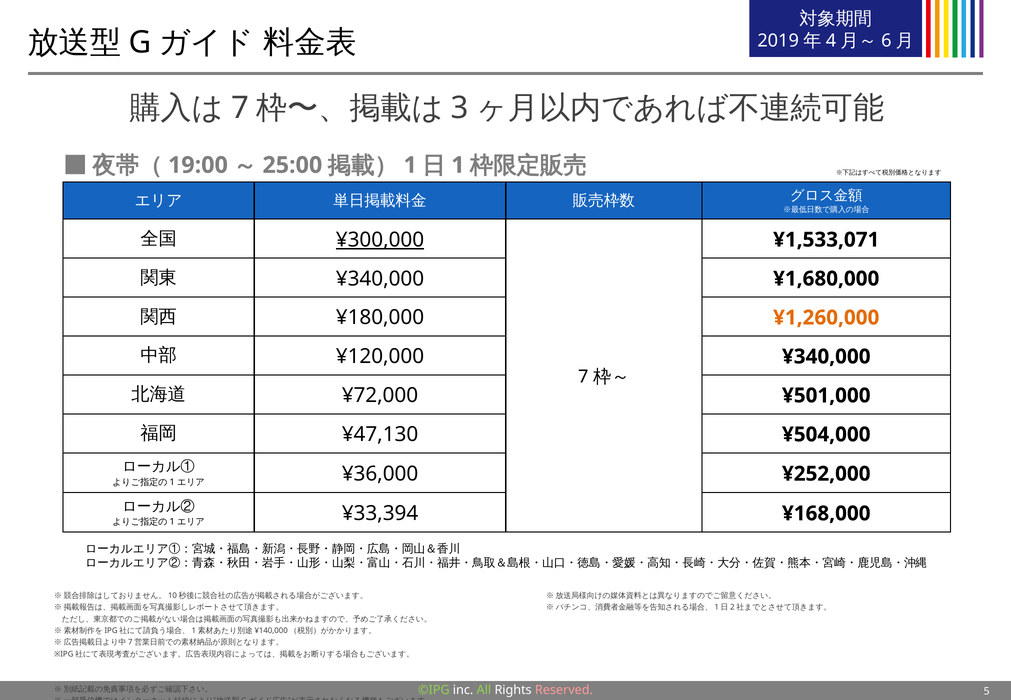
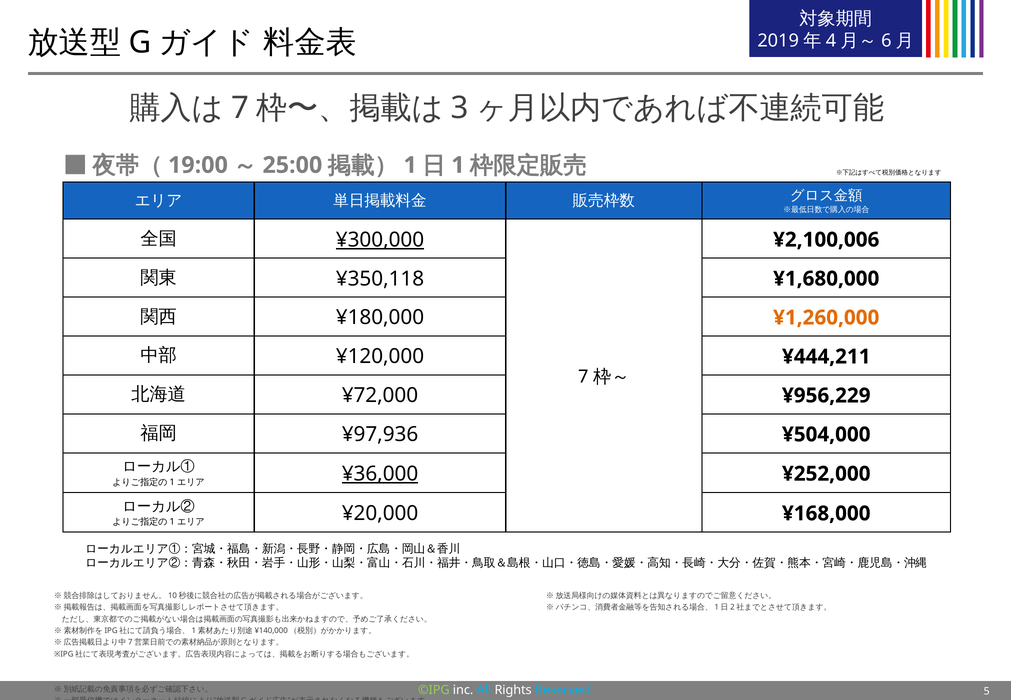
¥1,533,071: ¥1,533,071 -> ¥2,100,006
¥340,000 at (380, 279): ¥340,000 -> ¥350,118
¥120,000 ¥340,000: ¥340,000 -> ¥444,211
¥501,000: ¥501,000 -> ¥956,229
¥47,130: ¥47,130 -> ¥97,936
¥36,000 underline: none -> present
¥33,394: ¥33,394 -> ¥20,000
All colour: light green -> light blue
Reserved colour: pink -> light blue
